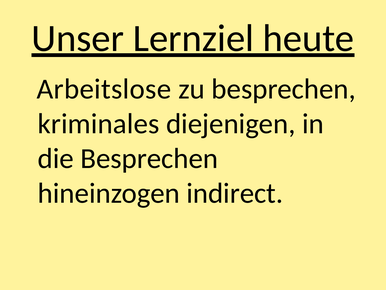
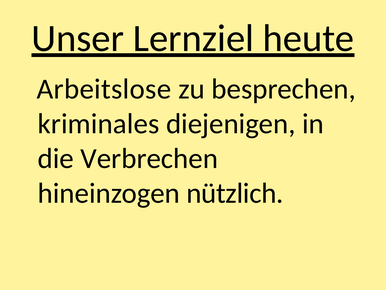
die Besprechen: Besprechen -> Verbrechen
indirect: indirect -> nützlich
